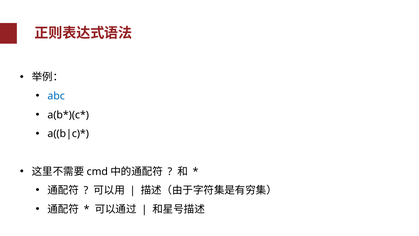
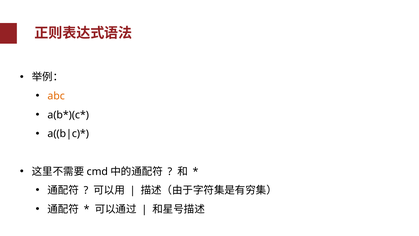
abc colour: blue -> orange
